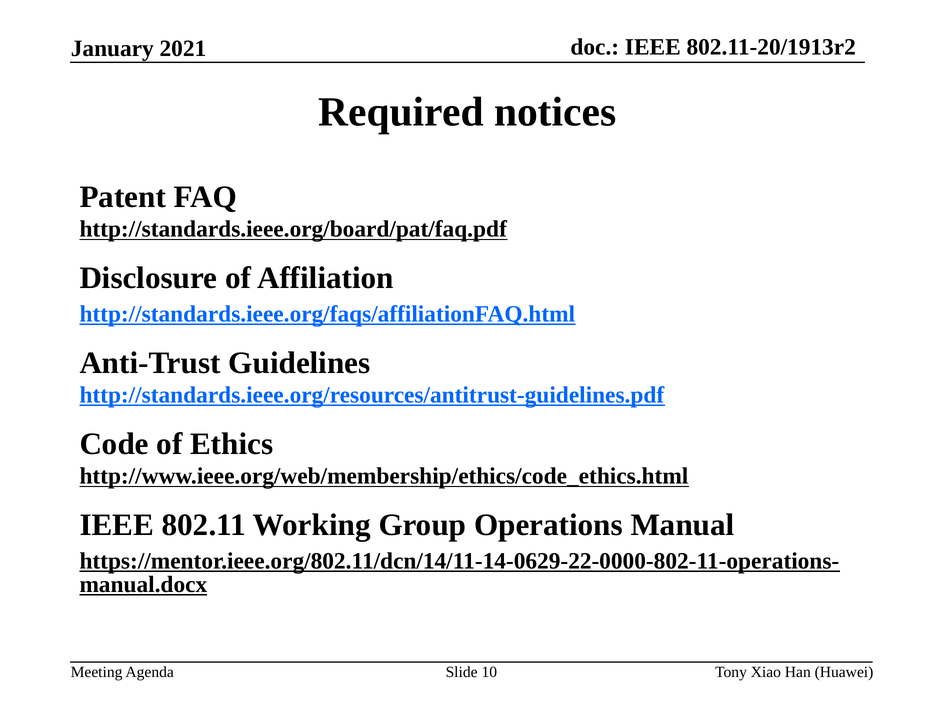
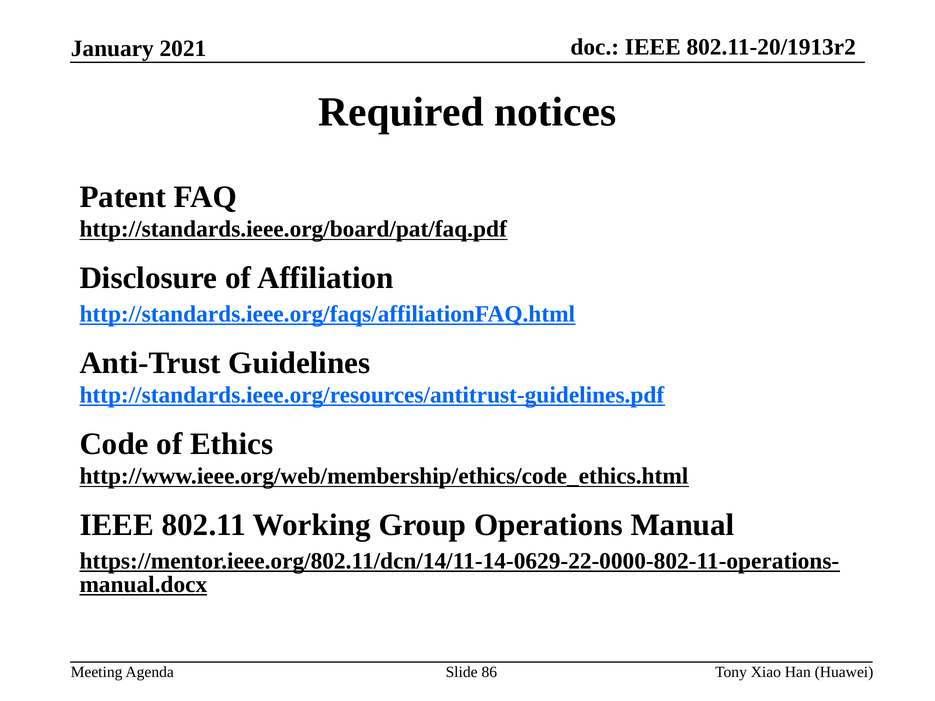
10: 10 -> 86
